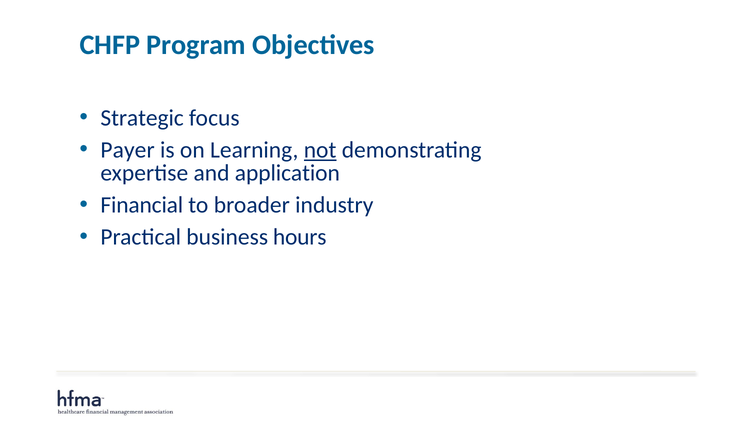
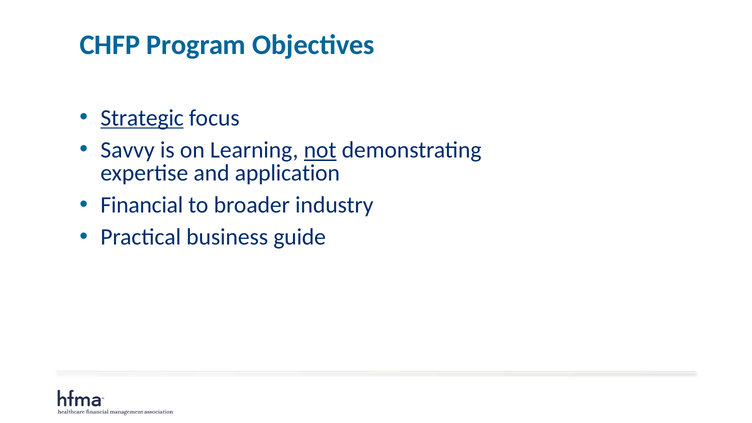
Strategic underline: none -> present
Payer: Payer -> Savvy
hours: hours -> guide
